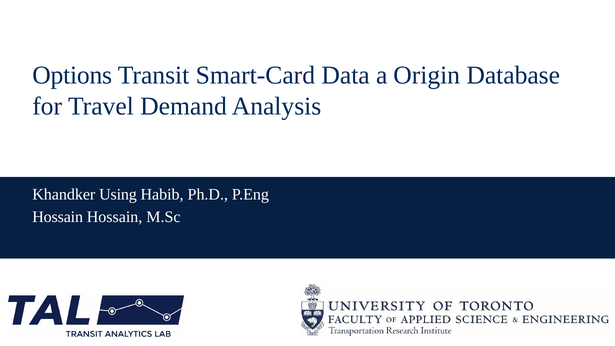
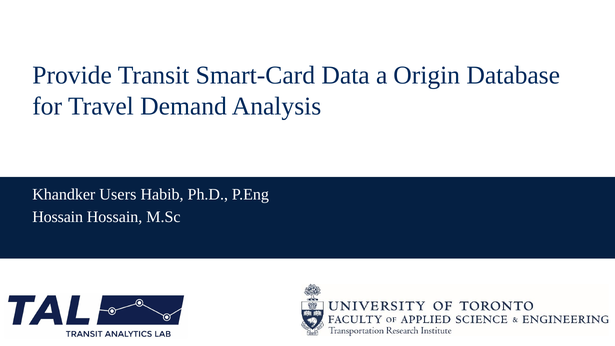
Options: Options -> Provide
Using: Using -> Users
